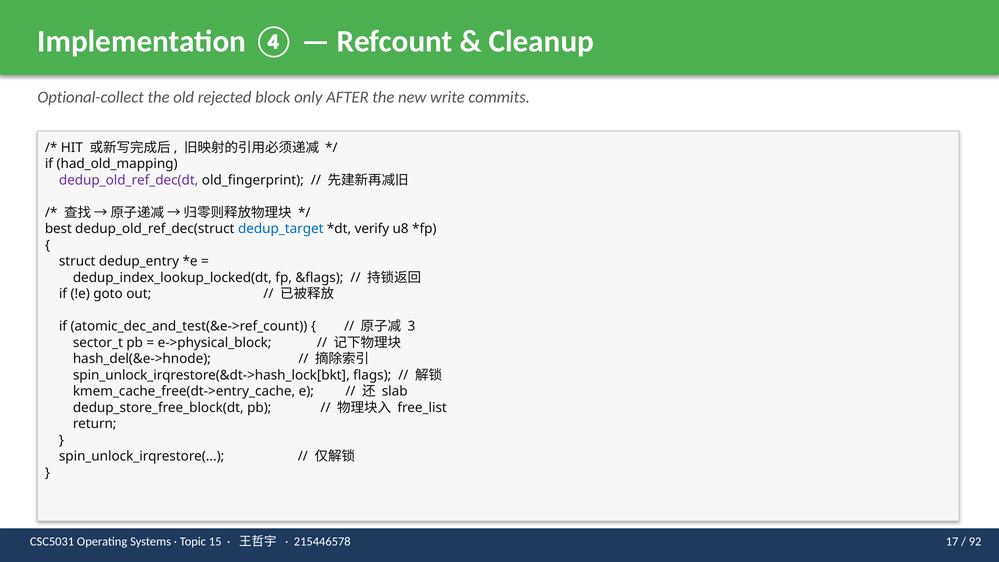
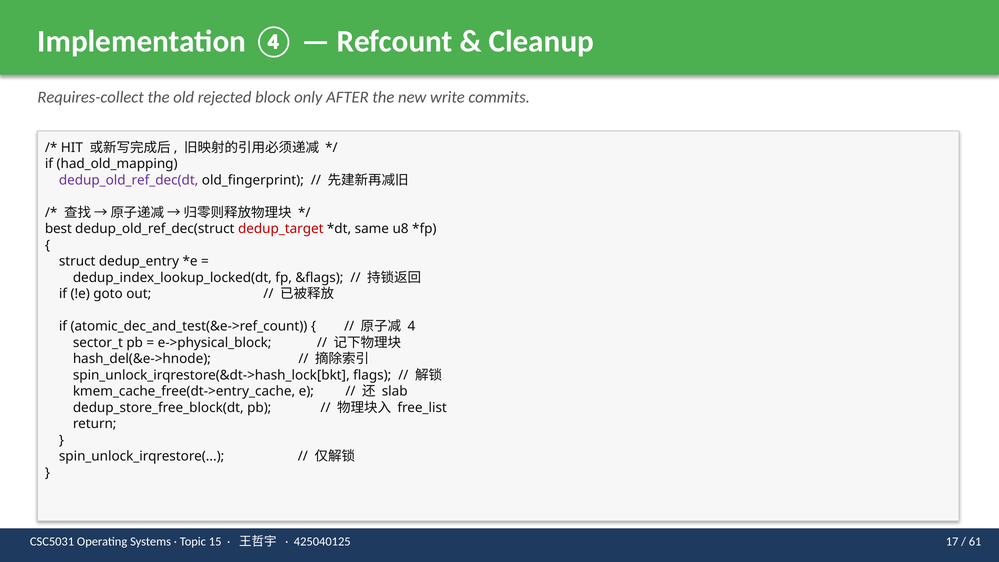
Optional-collect: Optional-collect -> Requires-collect
dedup_target colour: blue -> red
verify: verify -> same
3: 3 -> 4
215446578: 215446578 -> 425040125
92: 92 -> 61
